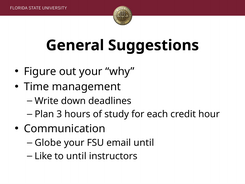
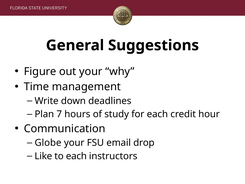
3: 3 -> 7
email until: until -> drop
to until: until -> each
